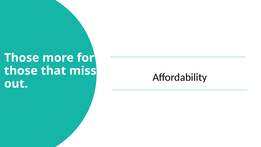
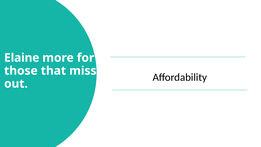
Those at (22, 58): Those -> Elaine
